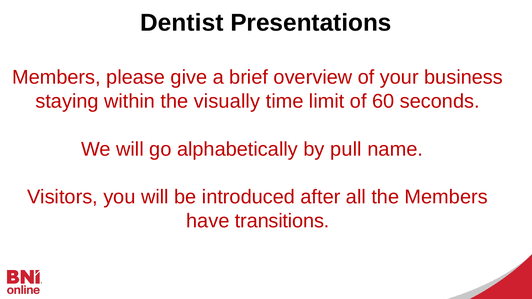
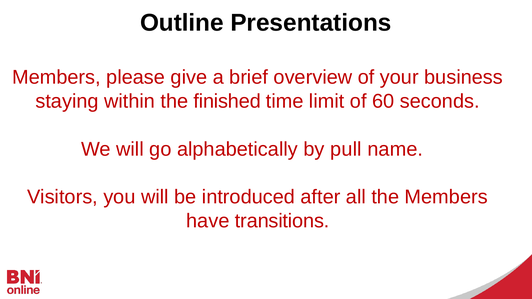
Dentist: Dentist -> Outline
visually: visually -> finished
